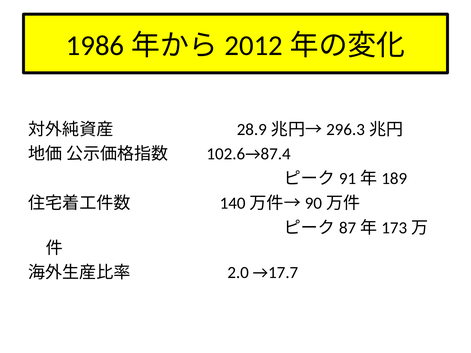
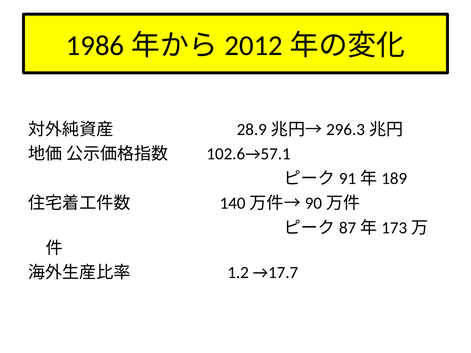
102.6→87.4: 102.6→87.4 -> 102.6→57.1
2.0: 2.0 -> 1.2
